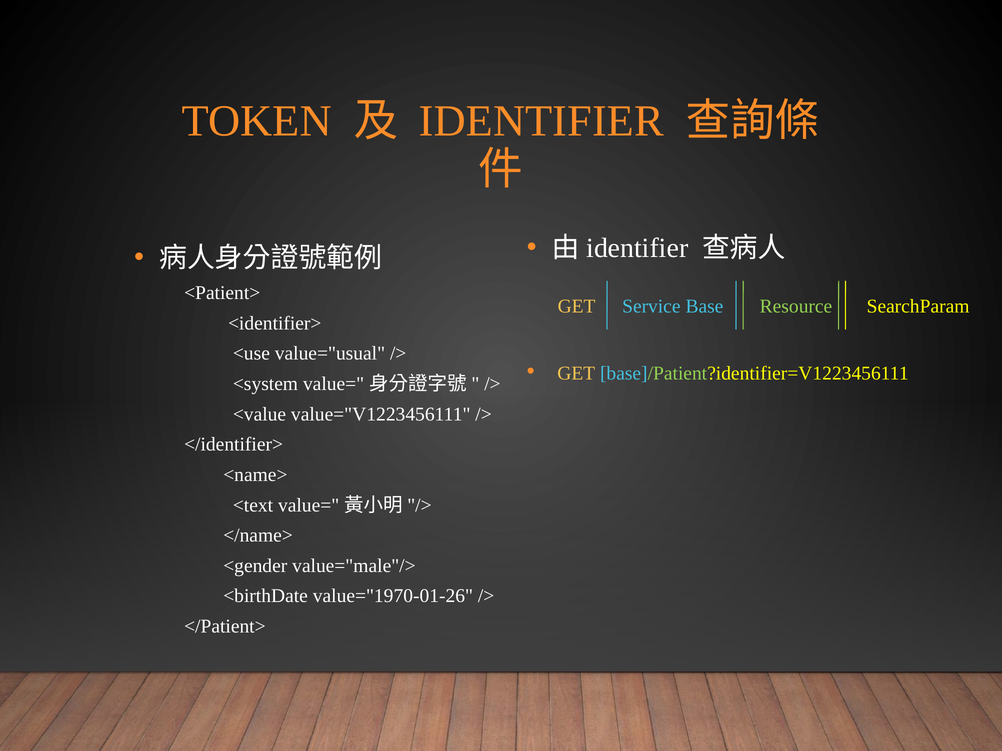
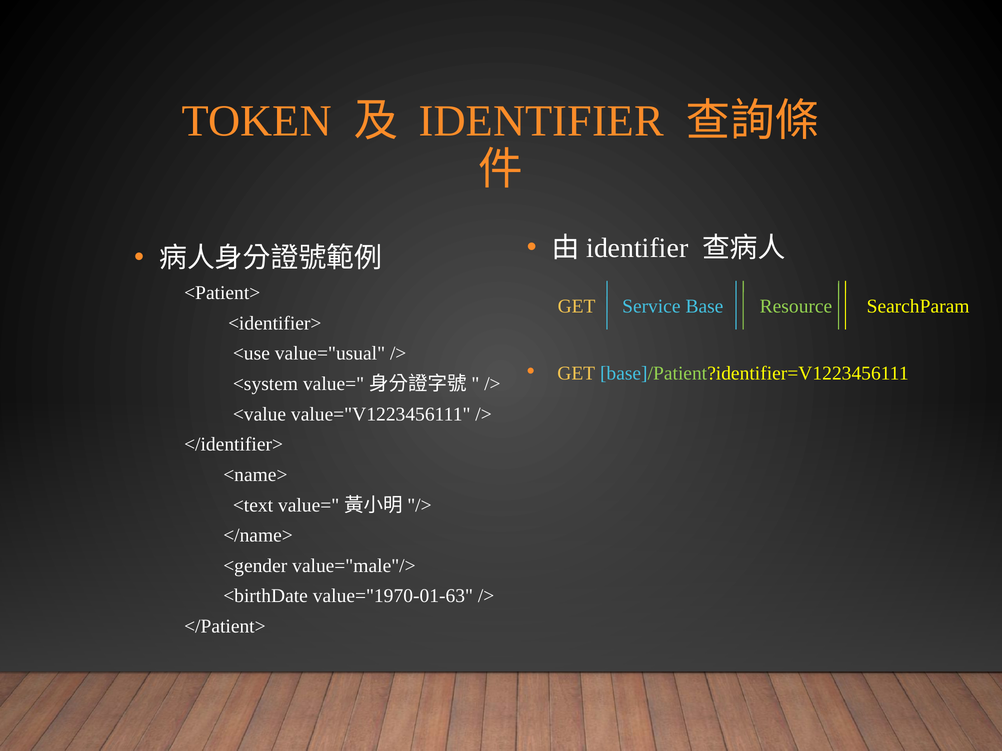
value="1970-01-26: value="1970-01-26 -> value="1970-01-63
